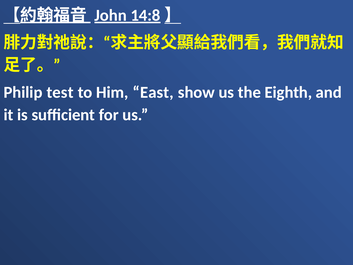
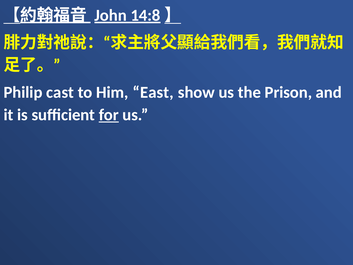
test: test -> cast
Eighth: Eighth -> Prison
for underline: none -> present
